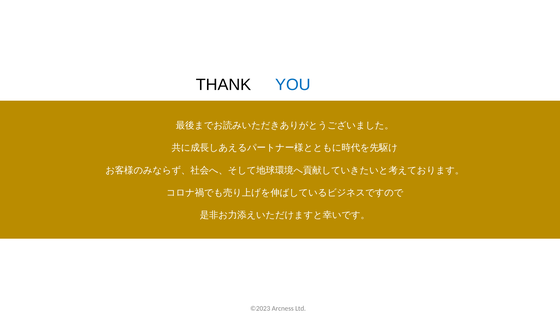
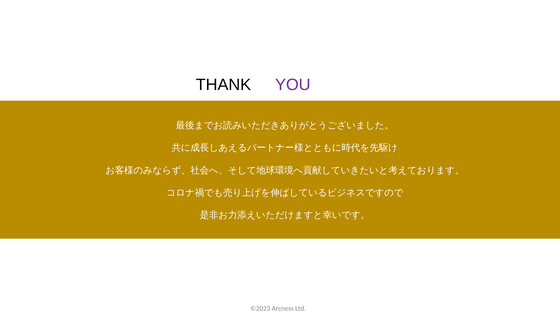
YOU colour: blue -> purple
